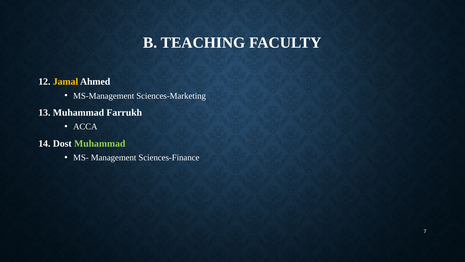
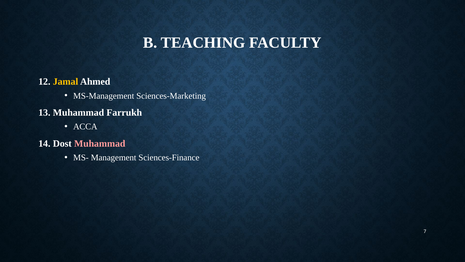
Muhammad at (100, 143) colour: light green -> pink
